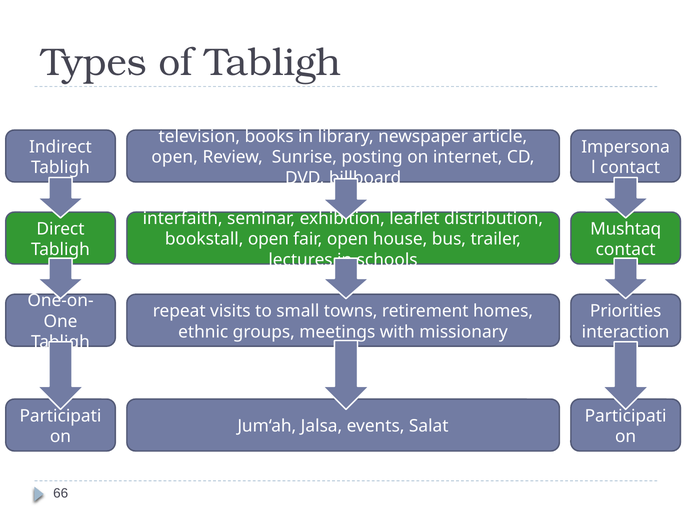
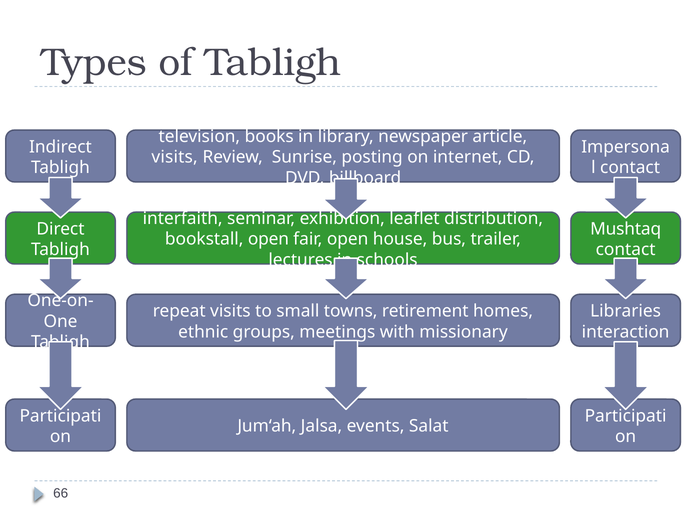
open at (175, 157): open -> visits
Priorities: Priorities -> Libraries
